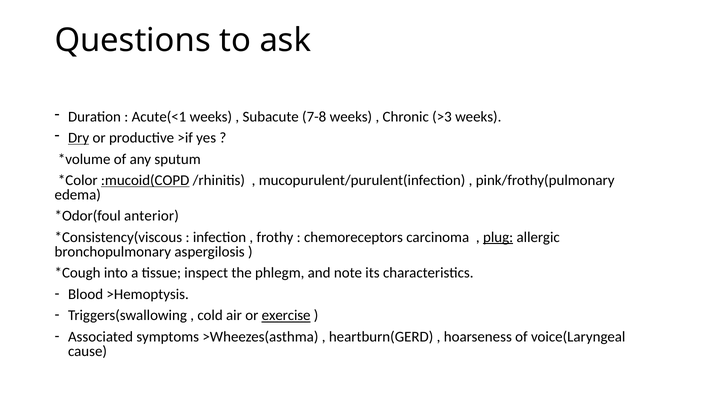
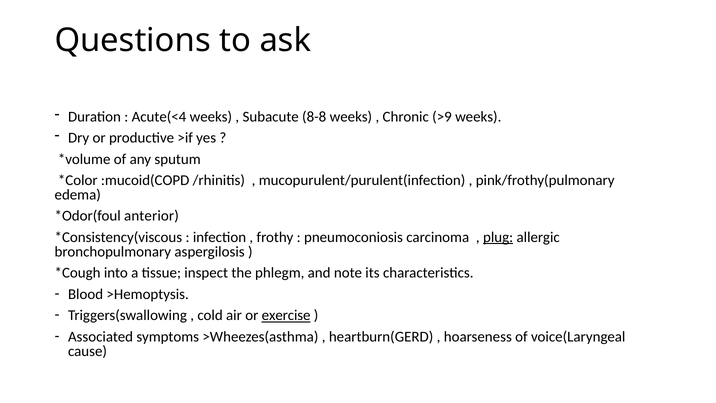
Acute(<1: Acute(<1 -> Acute(<4
7-8: 7-8 -> 8-8
>3: >3 -> >9
Dry underline: present -> none
:mucoid(COPD underline: present -> none
chemoreceptors: chemoreceptors -> pneumoconiosis
